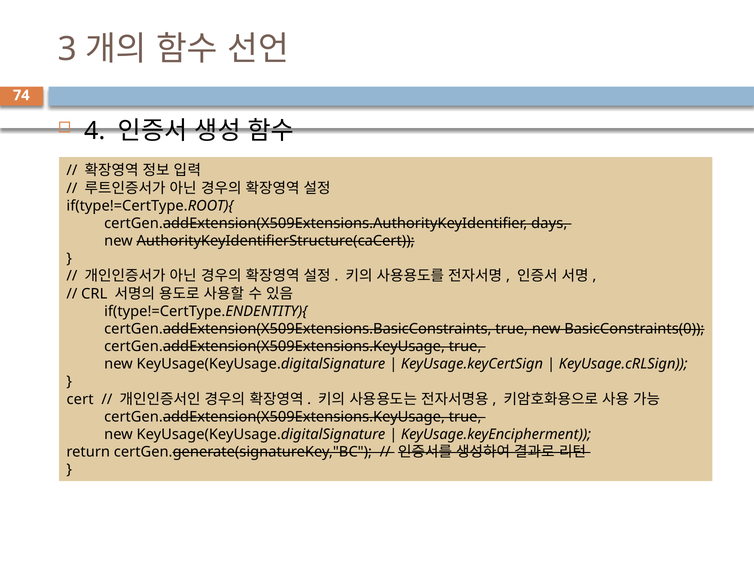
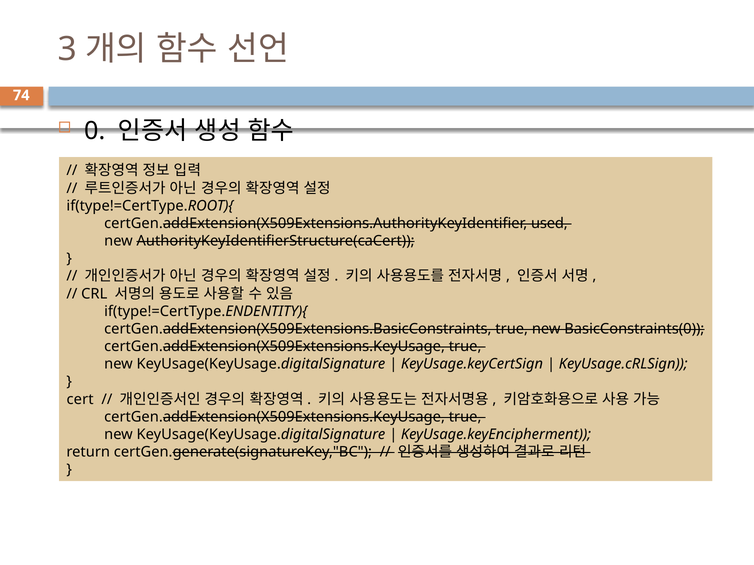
4: 4 -> 0
days: days -> used
